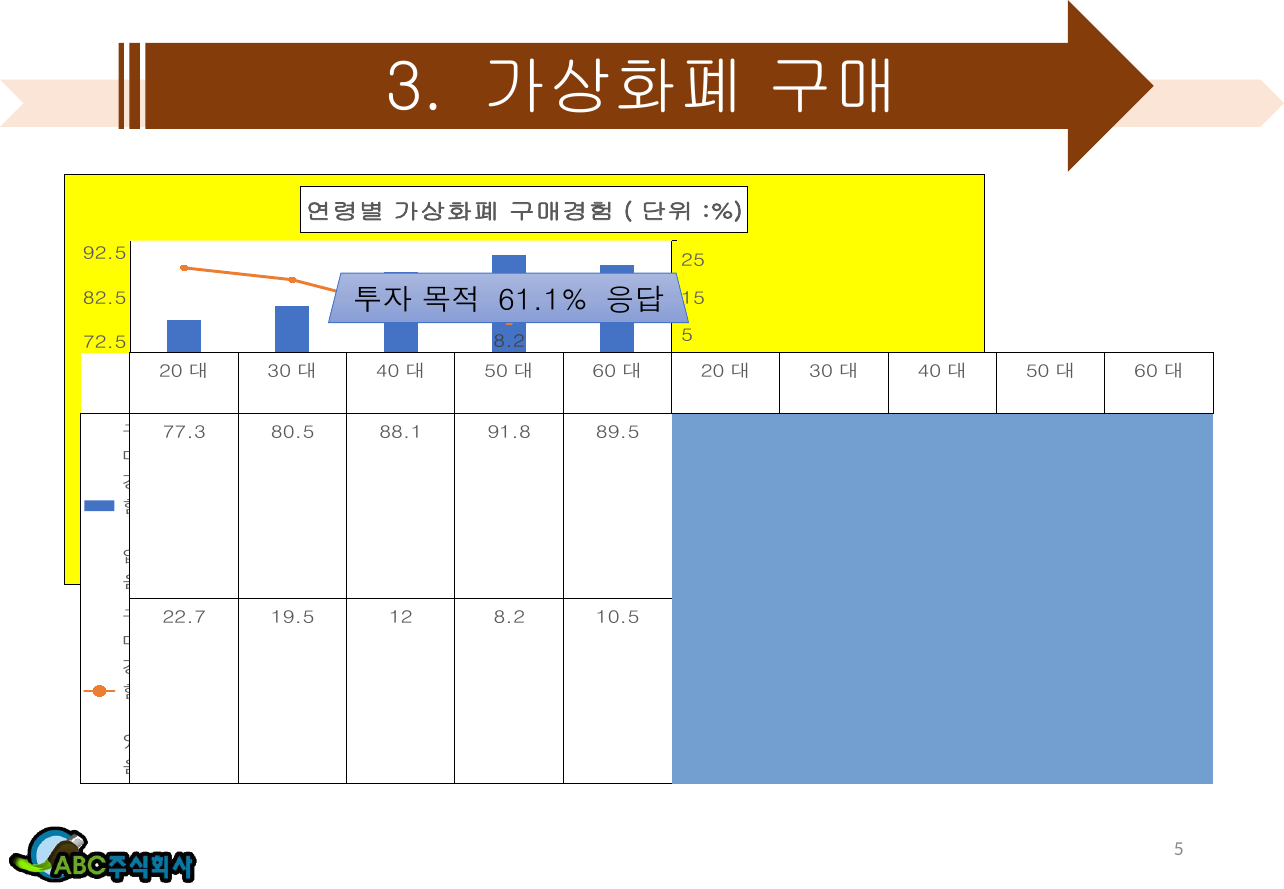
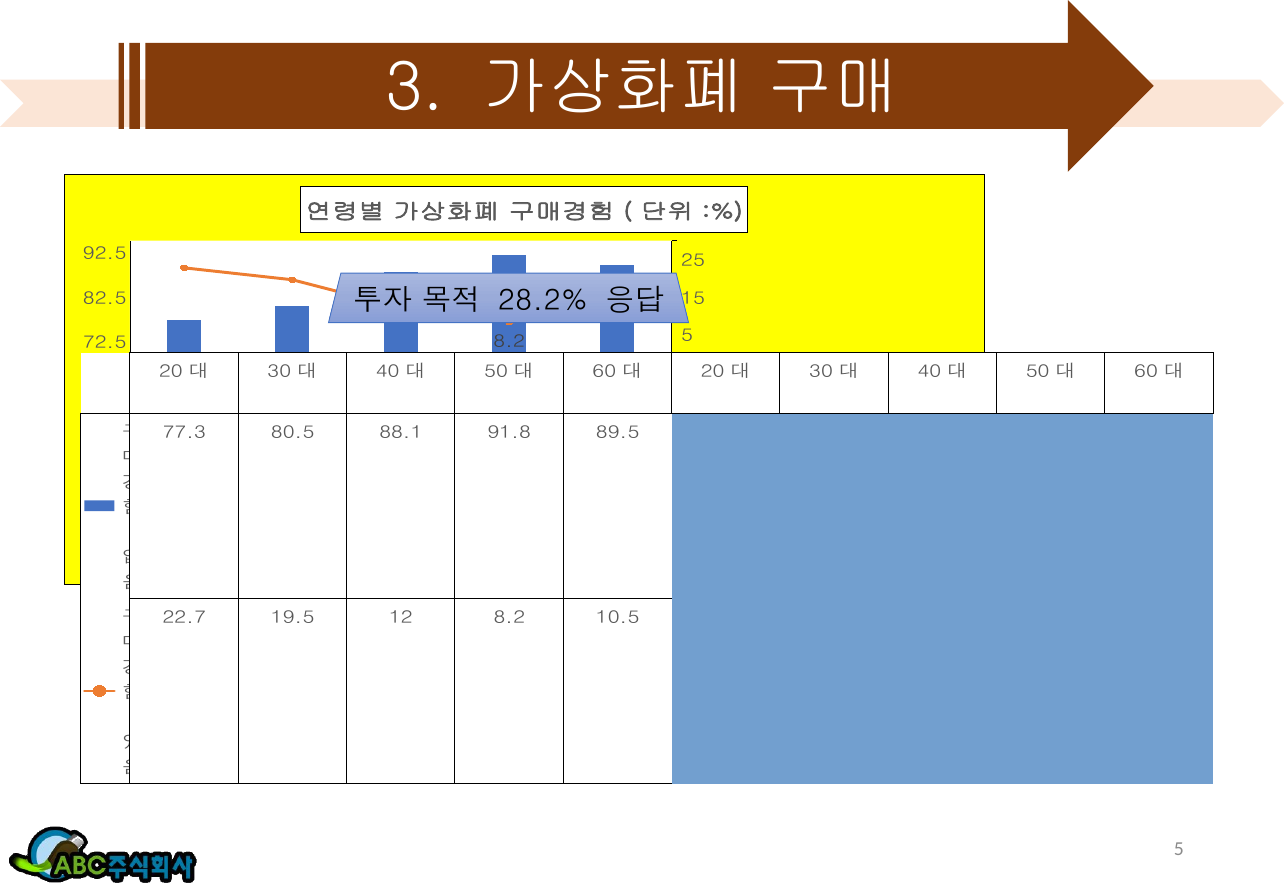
61.1%: 61.1% -> 28.2%
